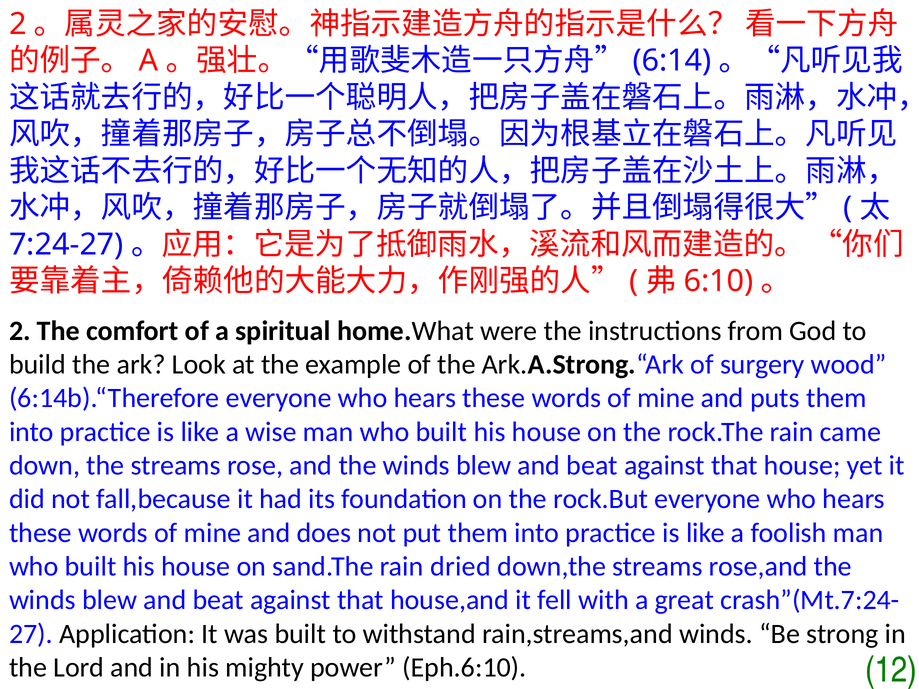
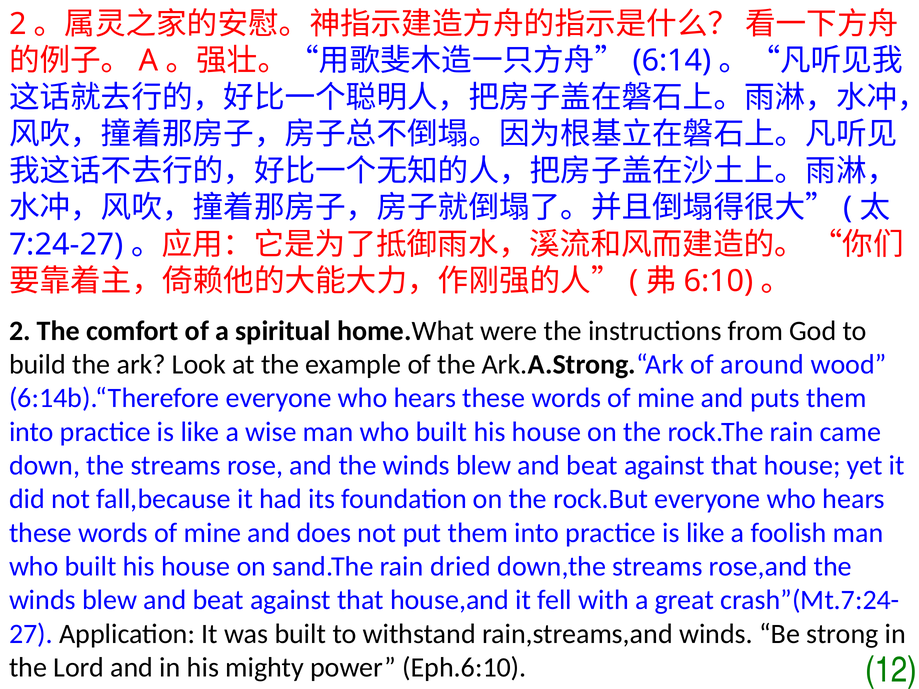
surgery: surgery -> around
